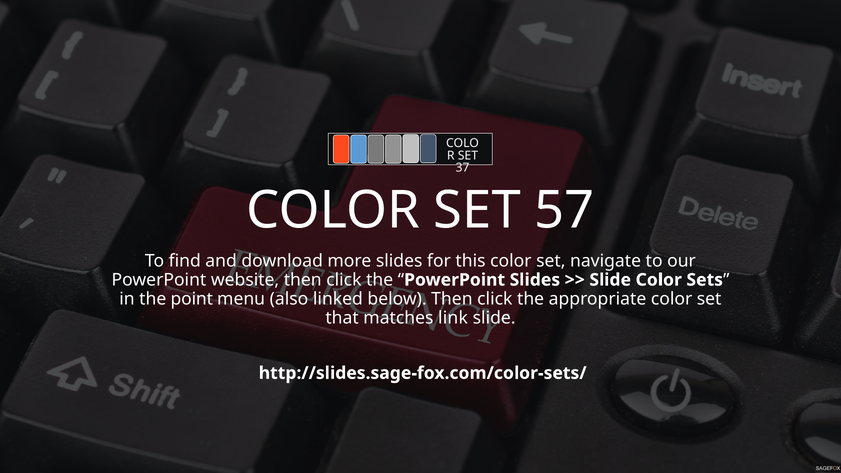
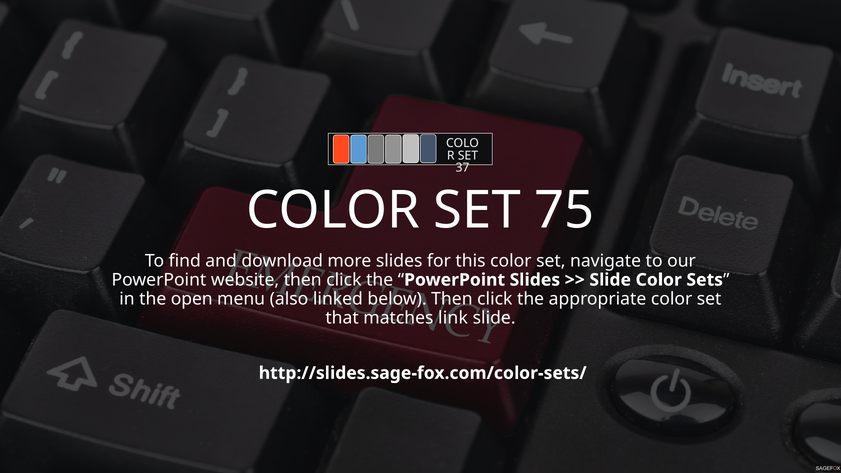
57: 57 -> 75
point: point -> open
